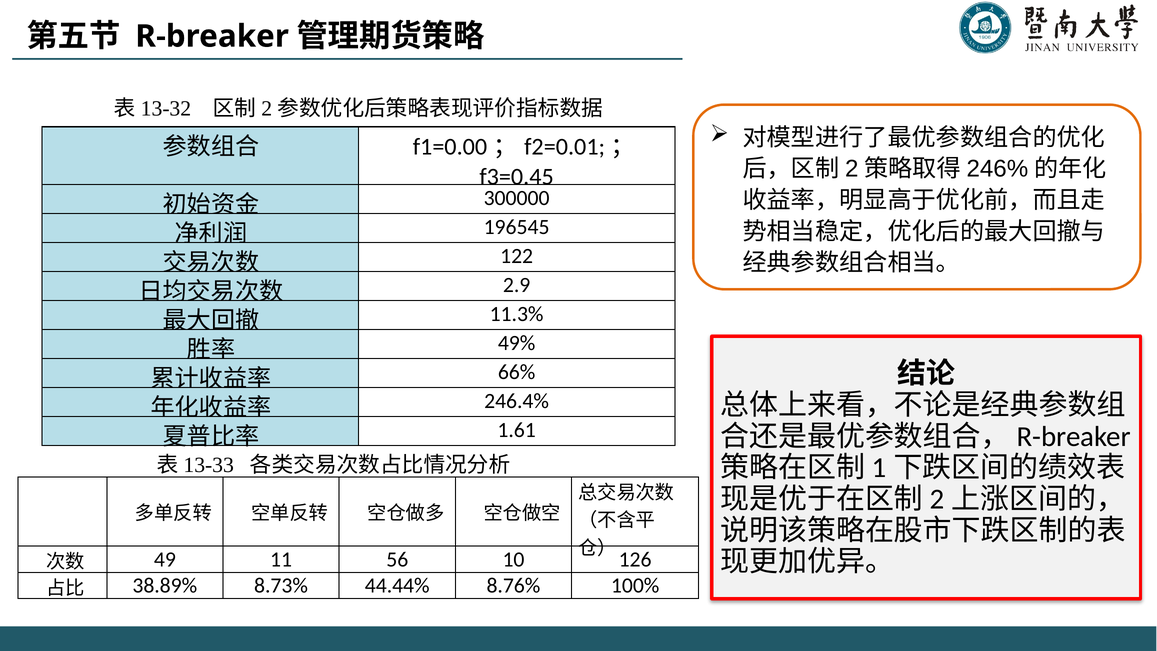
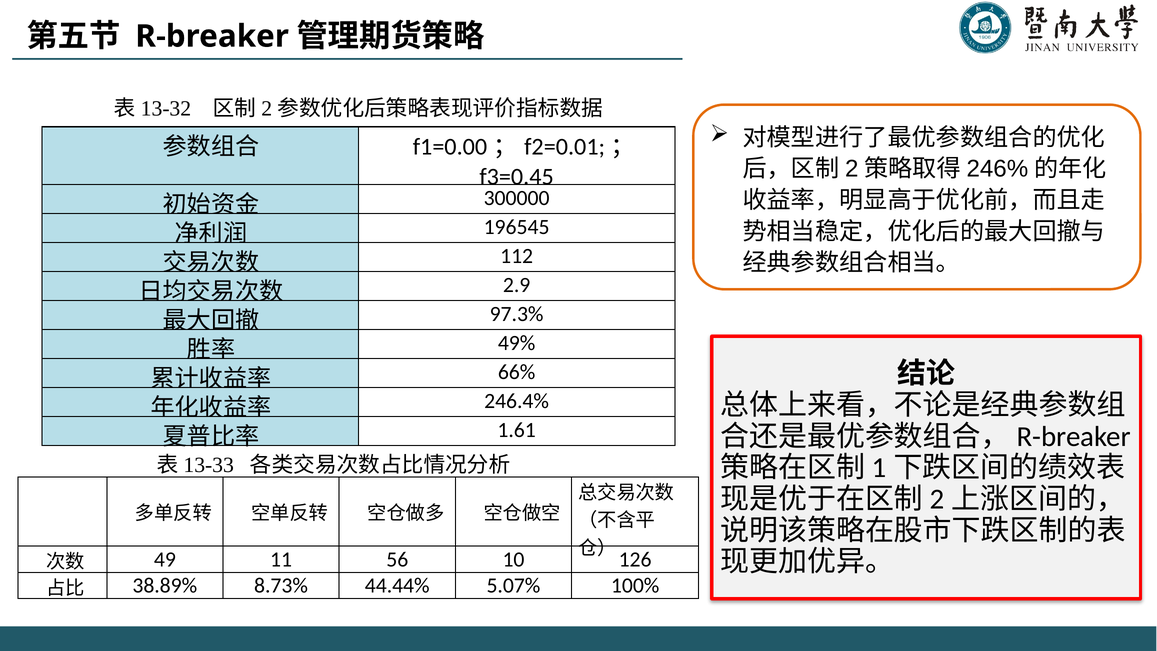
122: 122 -> 112
11.3%: 11.3% -> 97.3%
8.76%: 8.76% -> 5.07%
